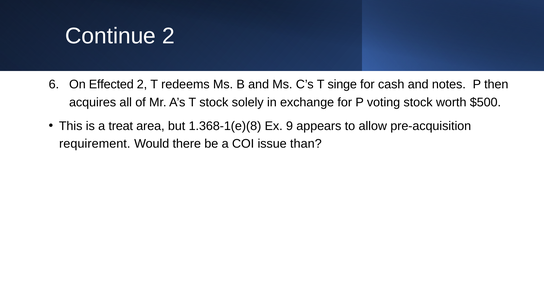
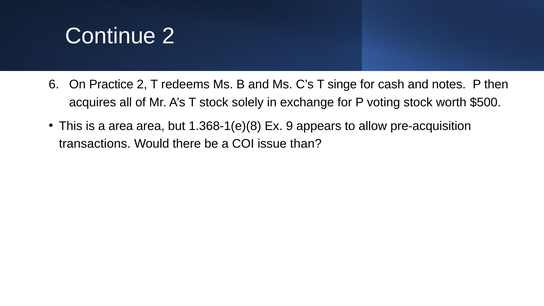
Effected: Effected -> Practice
a treat: treat -> area
requirement: requirement -> transactions
